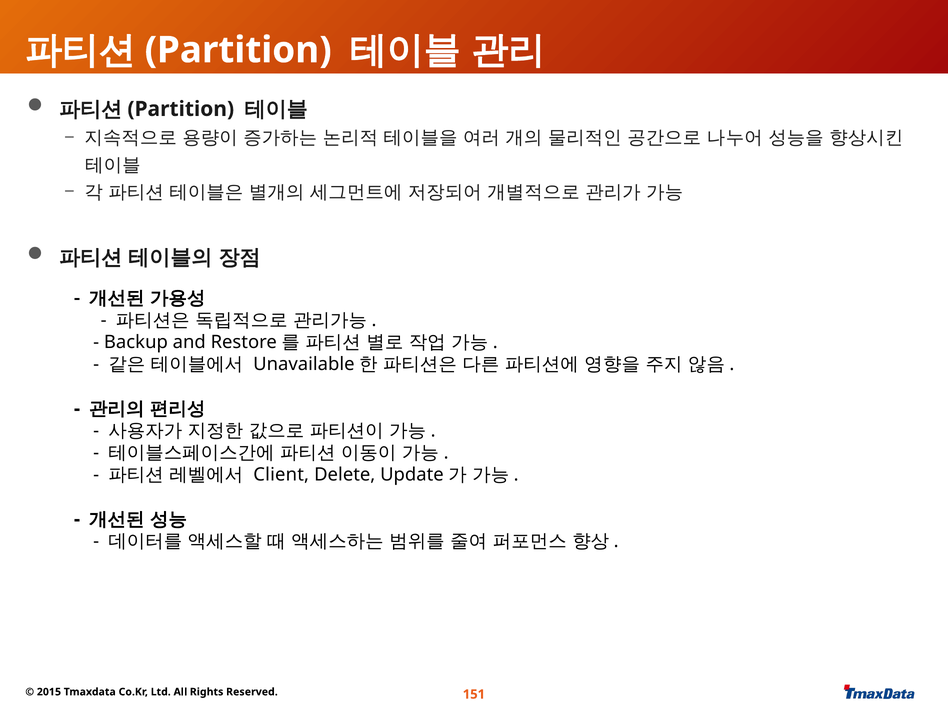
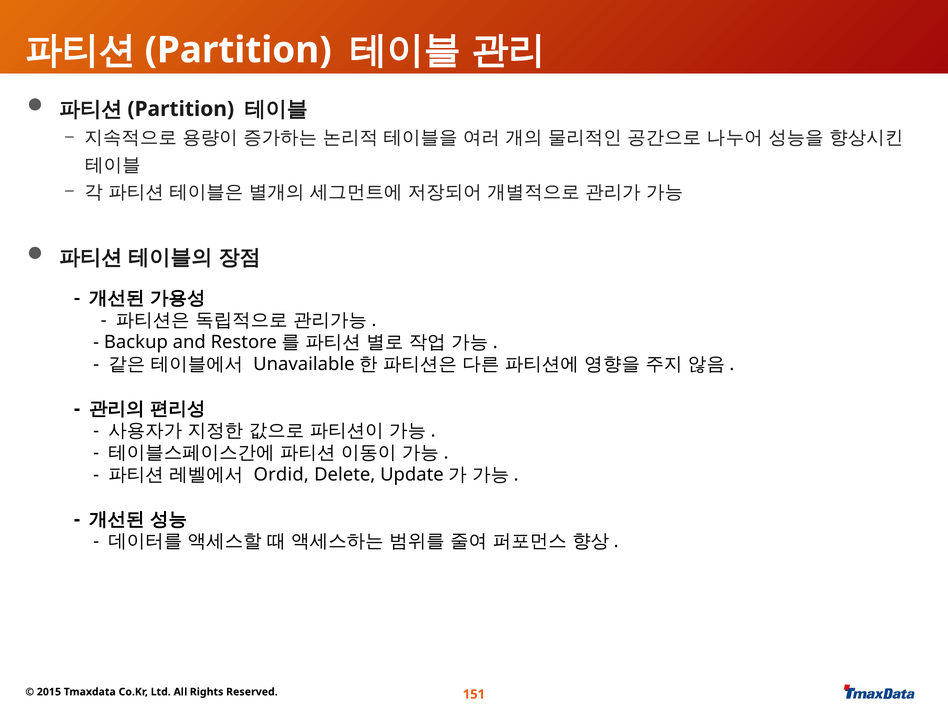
Client: Client -> Ordid
